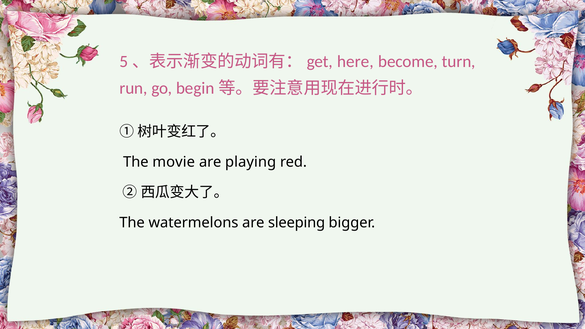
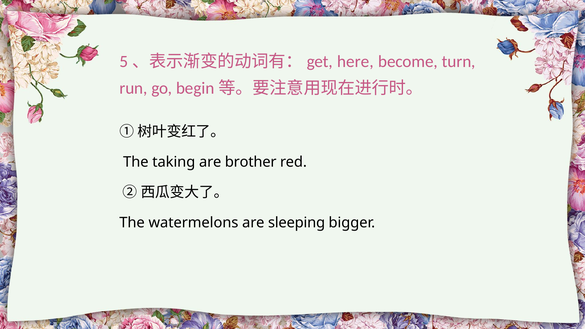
movie: movie -> taking
playing: playing -> brother
